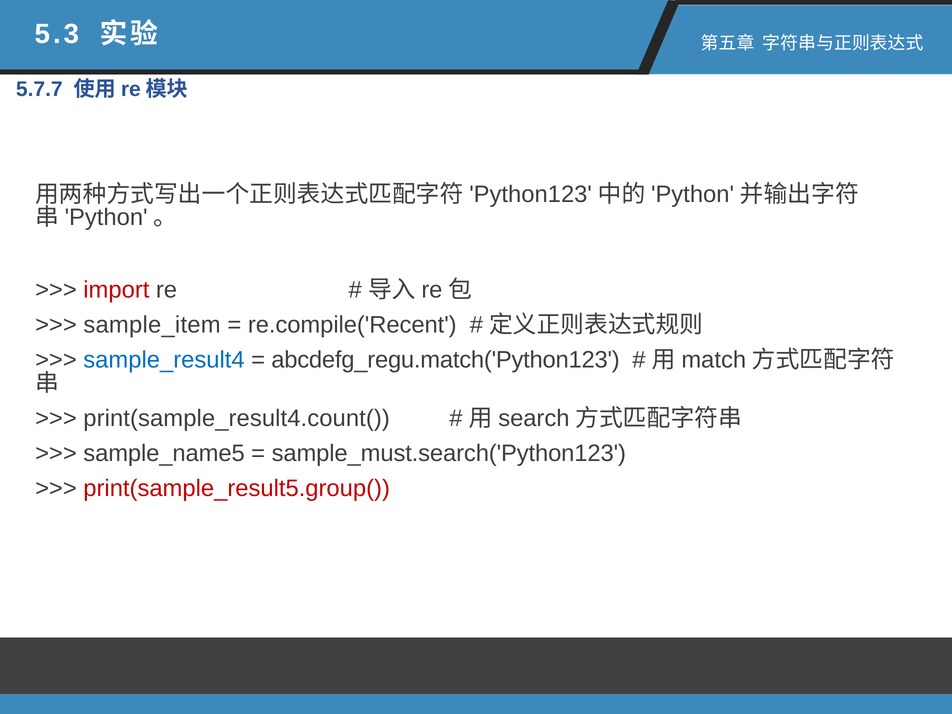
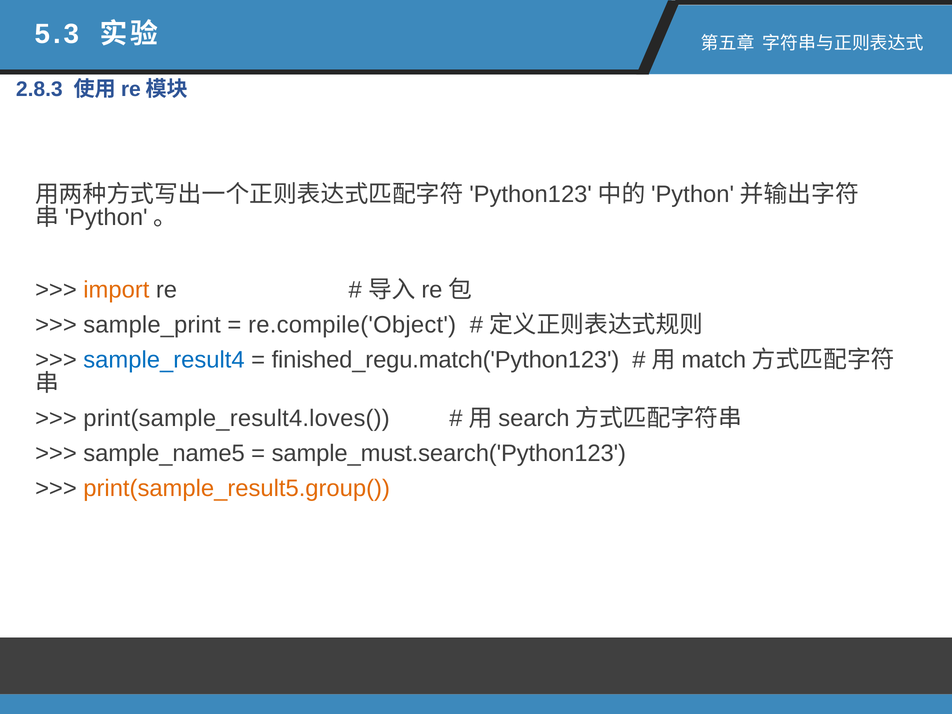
5.7.7: 5.7.7 -> 2.8.3
import colour: red -> orange
sample_item: sample_item -> sample_print
re.compile('Recent: re.compile('Recent -> re.compile('Object
abcdefg_regu.match('Python123: abcdefg_regu.match('Python123 -> finished_regu.match('Python123
print(sample_result4.count(: print(sample_result4.count( -> print(sample_result4.loves(
print(sample_result5.group( colour: red -> orange
